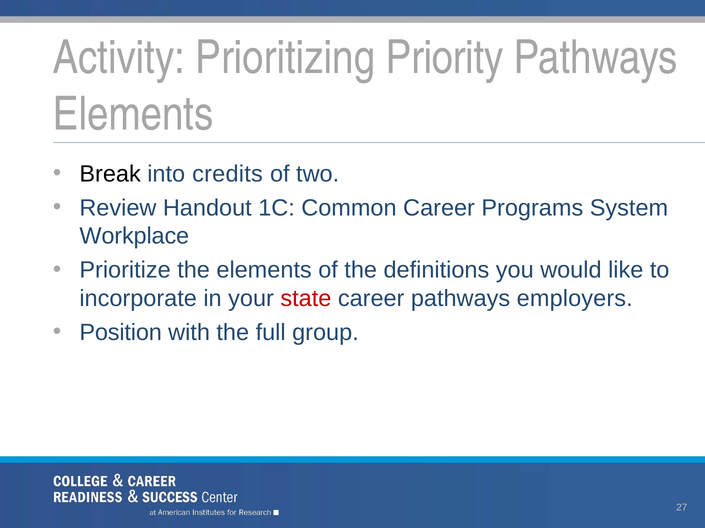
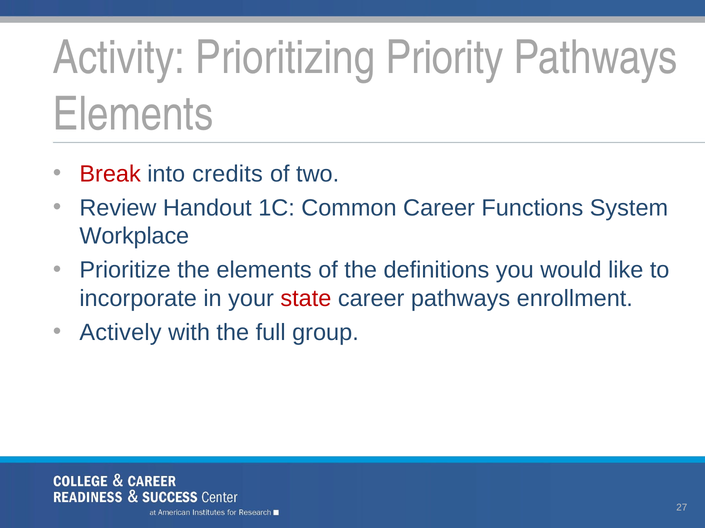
Break colour: black -> red
Programs: Programs -> Functions
employers: employers -> enrollment
Position: Position -> Actively
